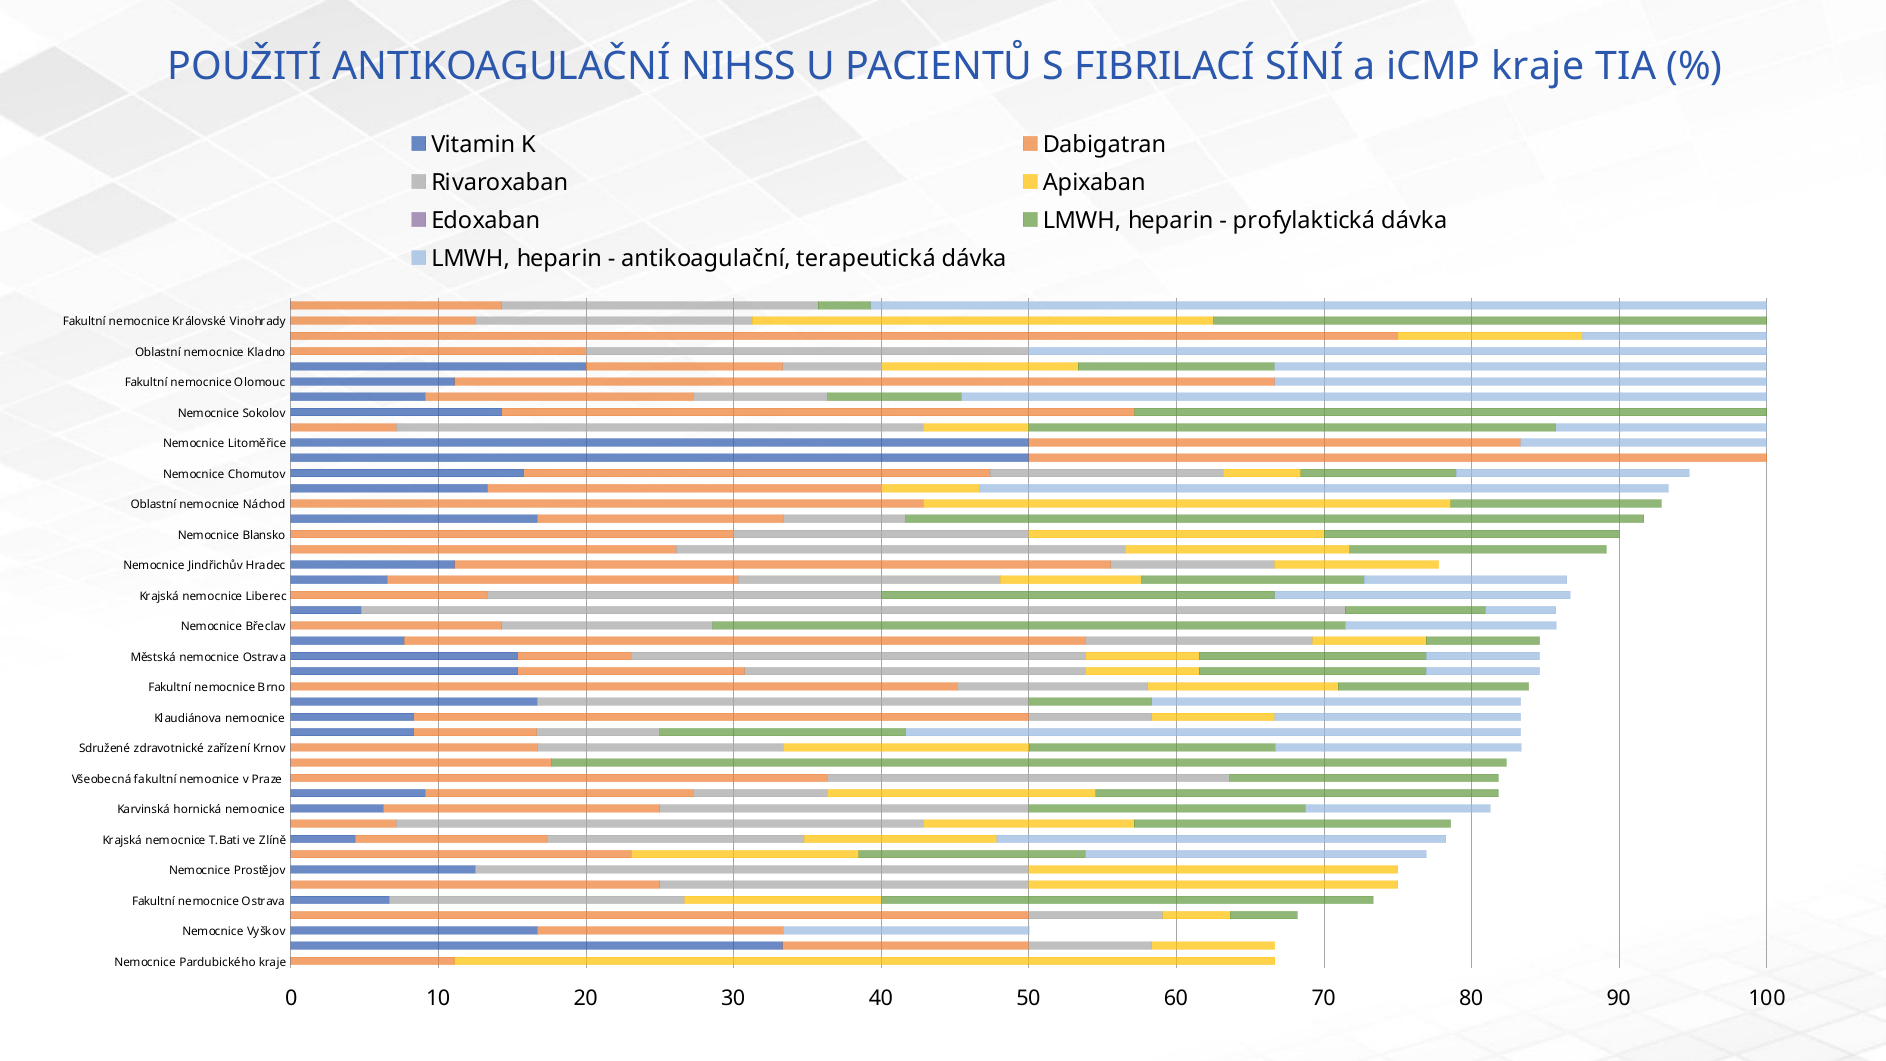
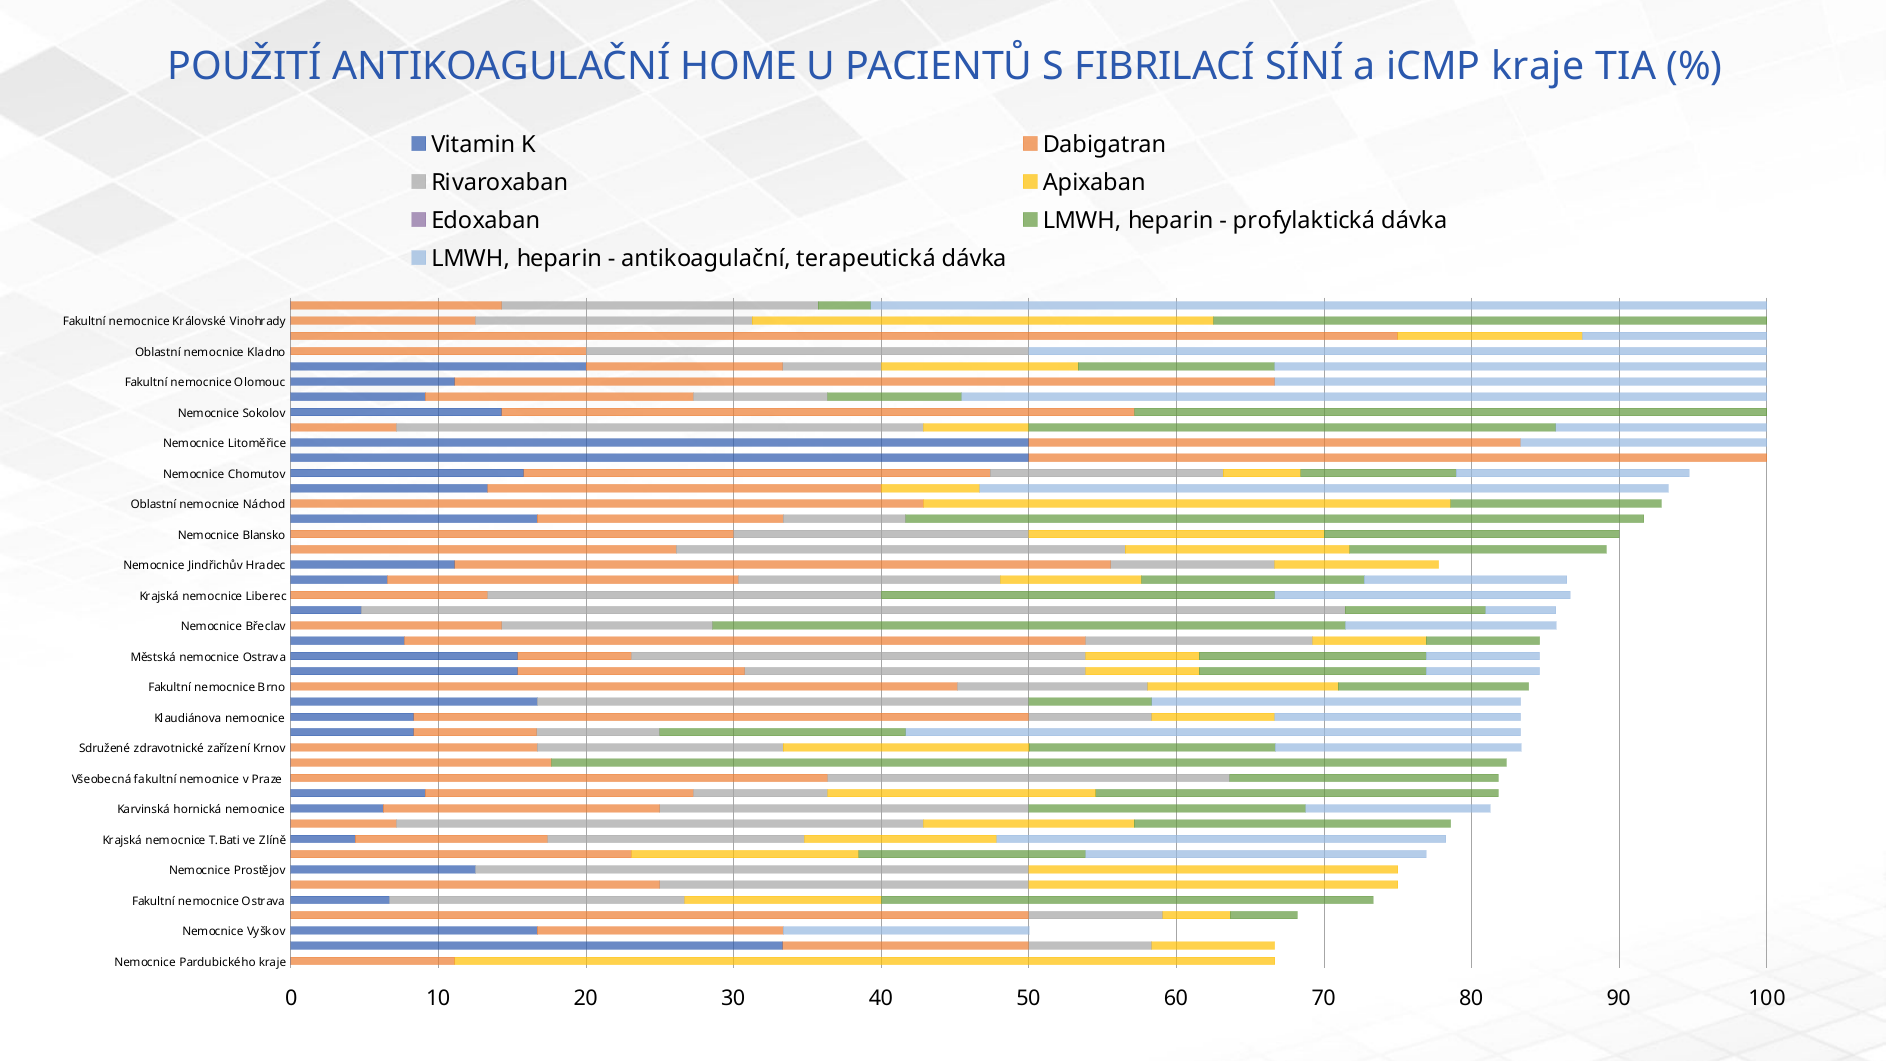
NIHSS: NIHSS -> HOME
